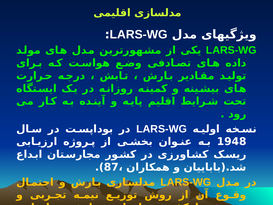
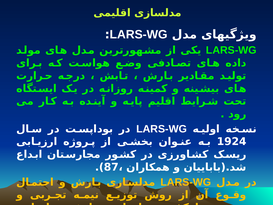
1948: 1948 -> 1924
